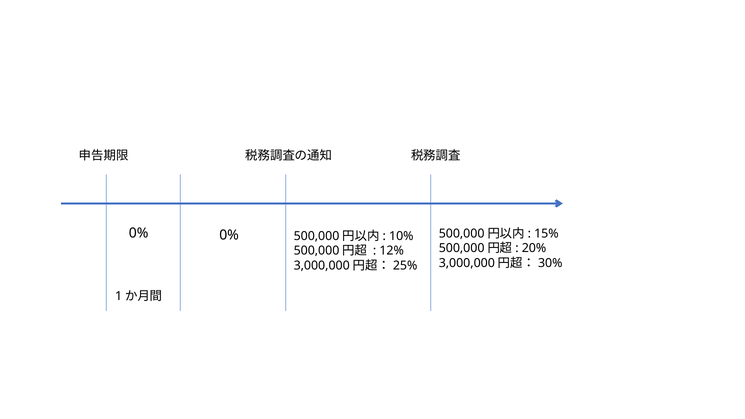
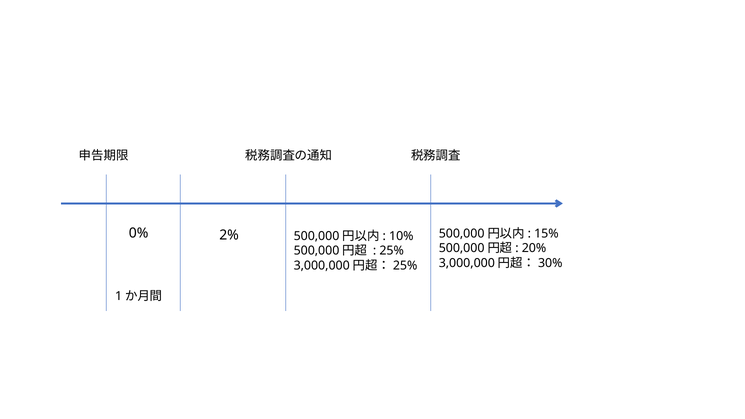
0% 0%: 0% -> 2%
12%: 12% -> 25%
